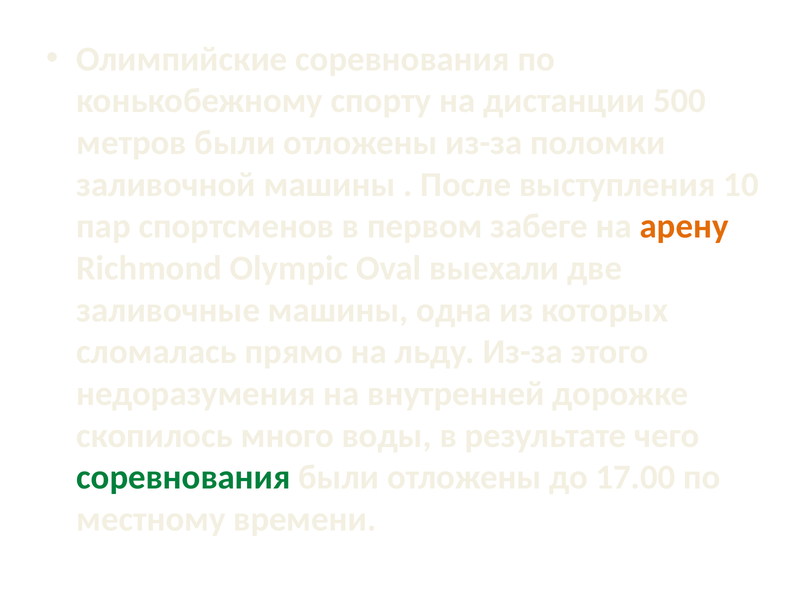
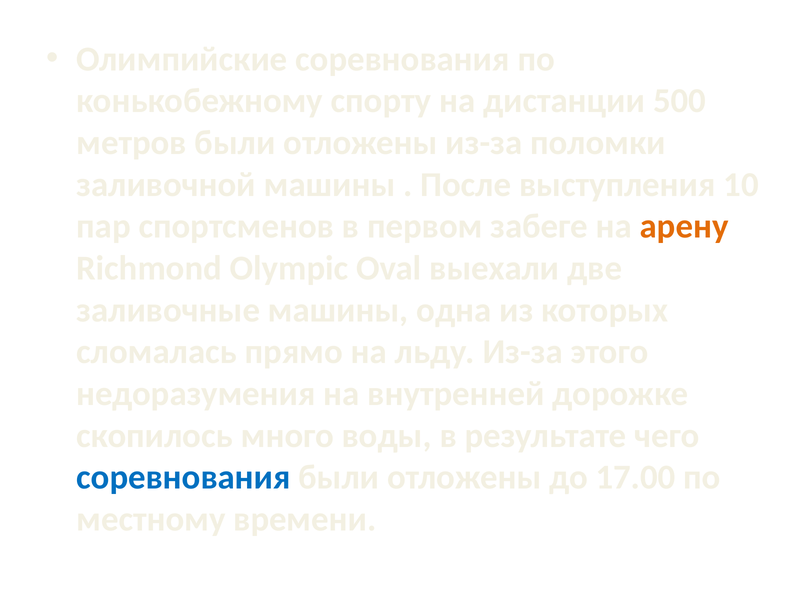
соревнования at (184, 477) colour: green -> blue
